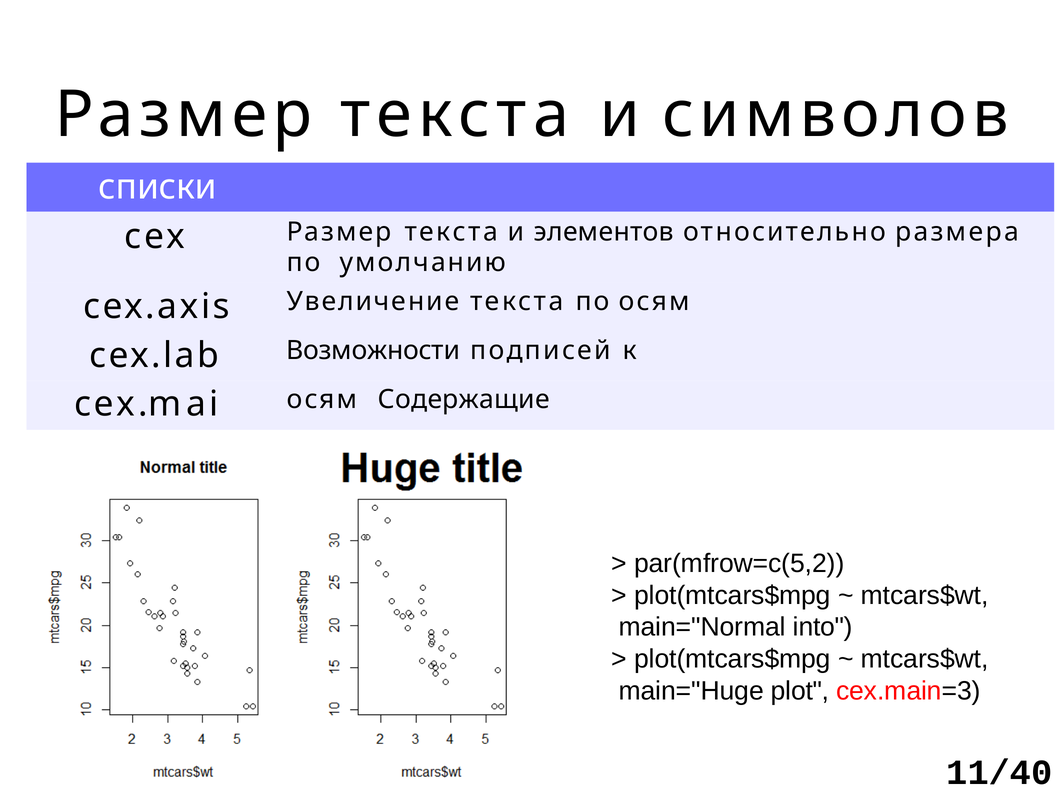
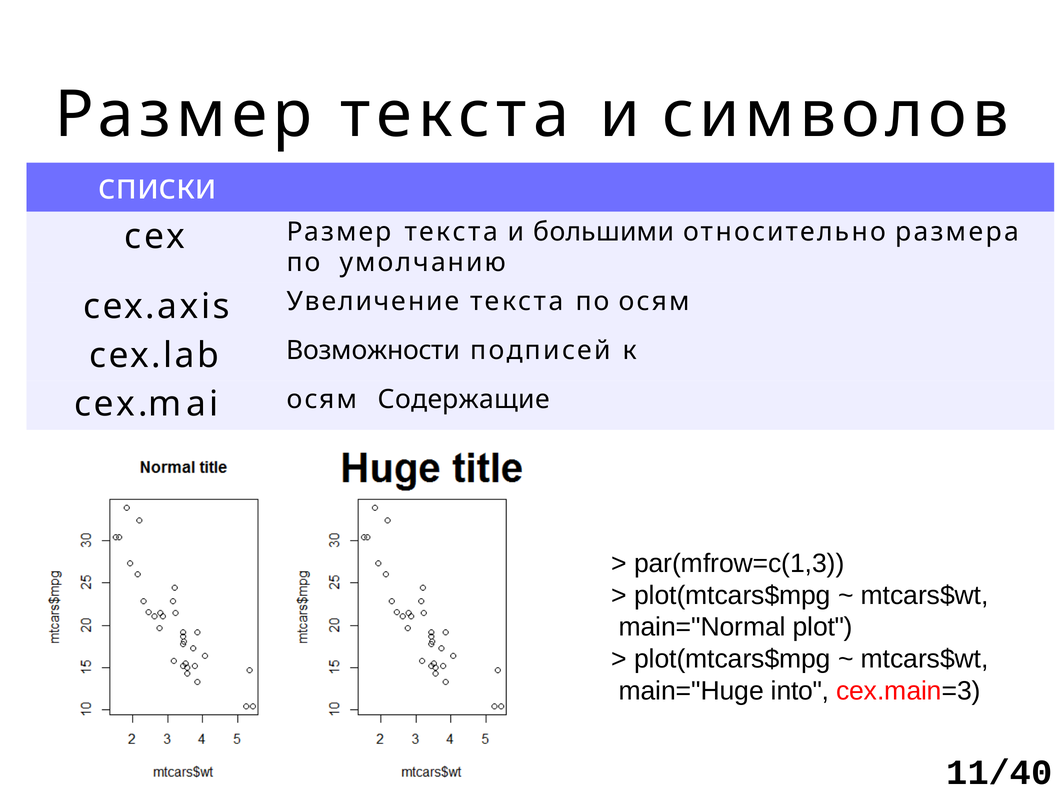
элементов: элементов -> большими
par(mfrow=c(5,2: par(mfrow=c(5,2 -> par(mfrow=c(1,3
into: into -> plot
plot: plot -> into
